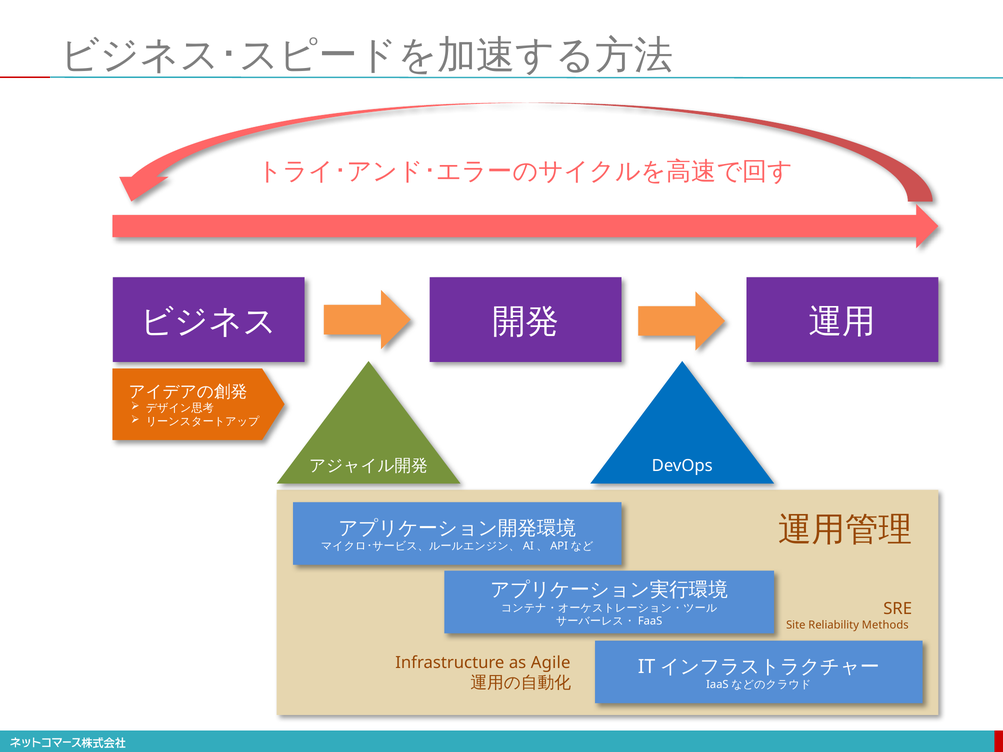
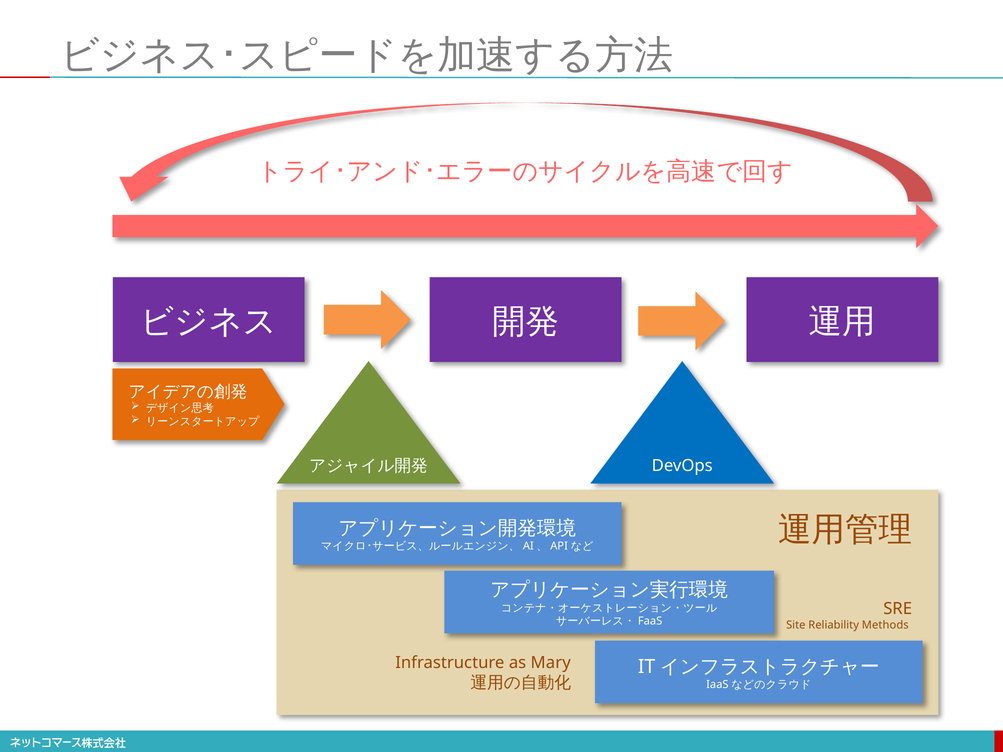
Agile: Agile -> Mary
